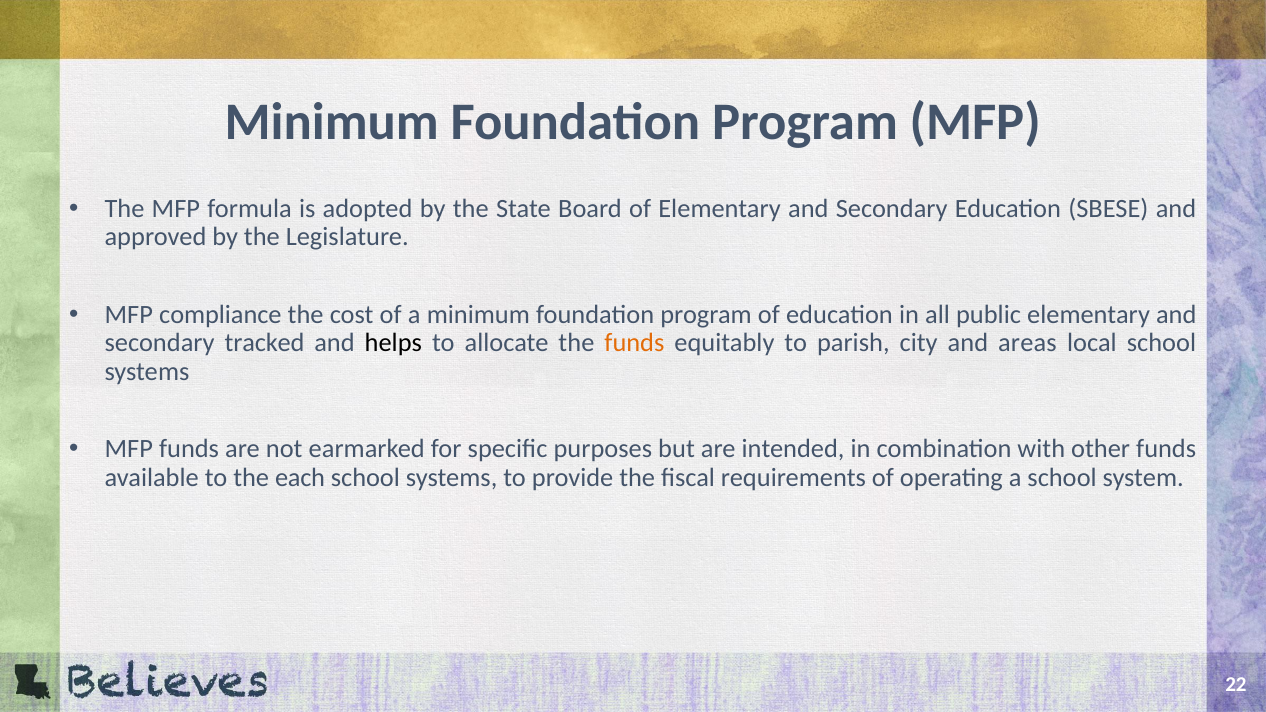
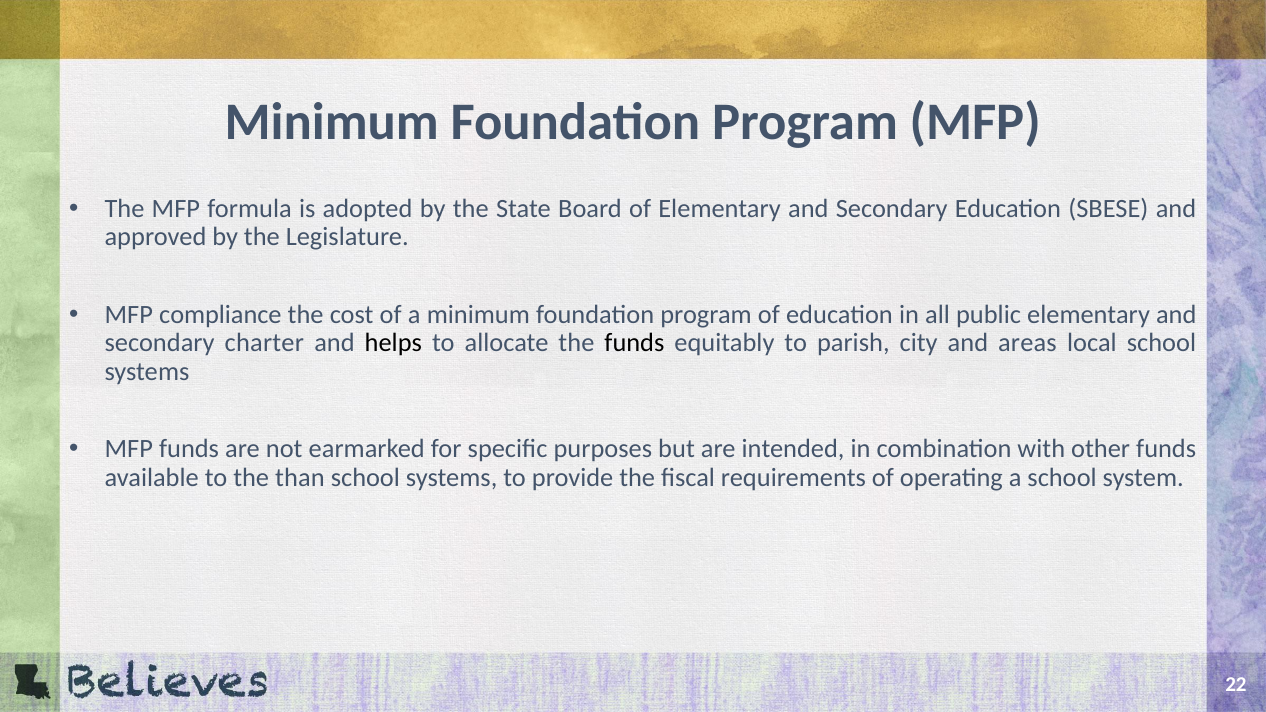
tracked: tracked -> charter
funds at (634, 343) colour: orange -> black
each: each -> than
